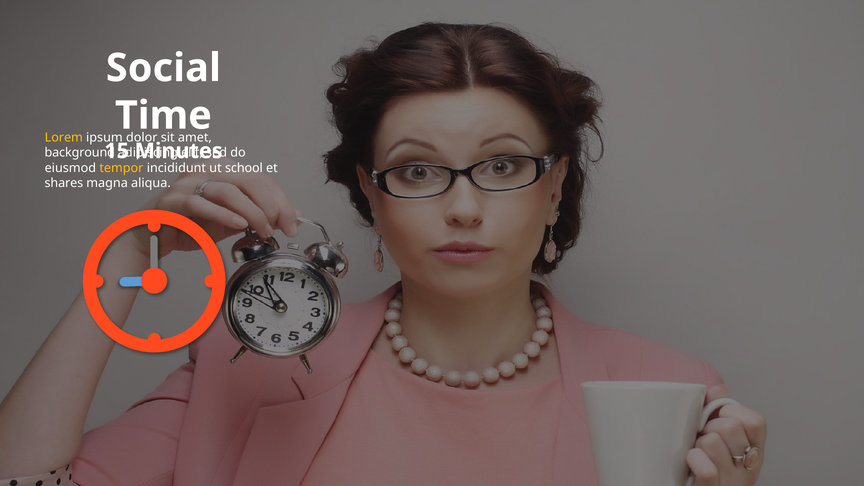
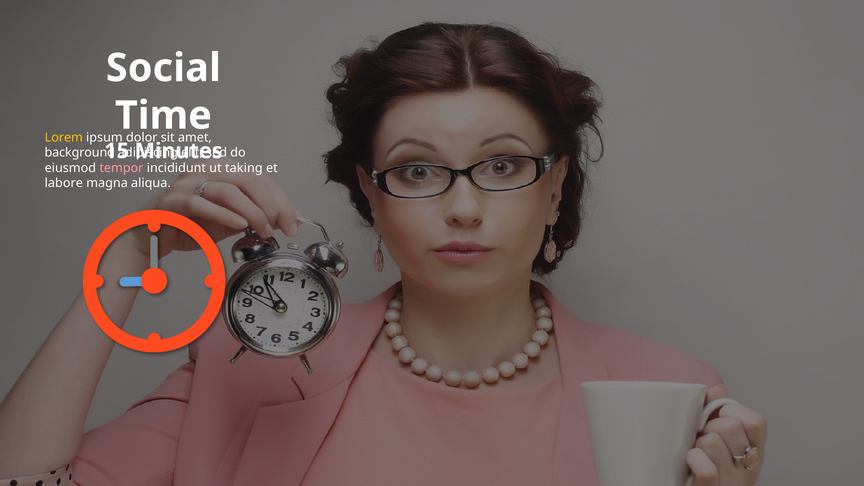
tempor colour: yellow -> pink
school: school -> taking
shares: shares -> labore
